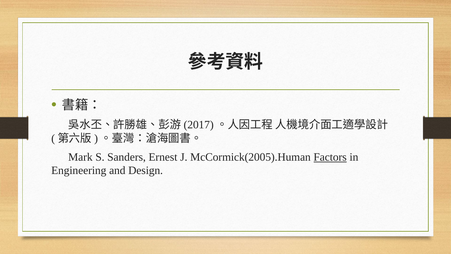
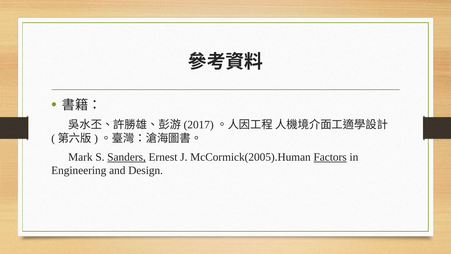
Sanders underline: none -> present
